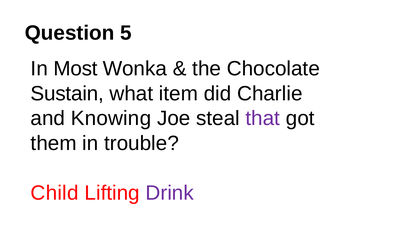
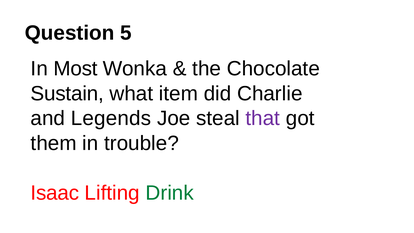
Knowing: Knowing -> Legends
Child: Child -> Isaac
Drink colour: purple -> green
